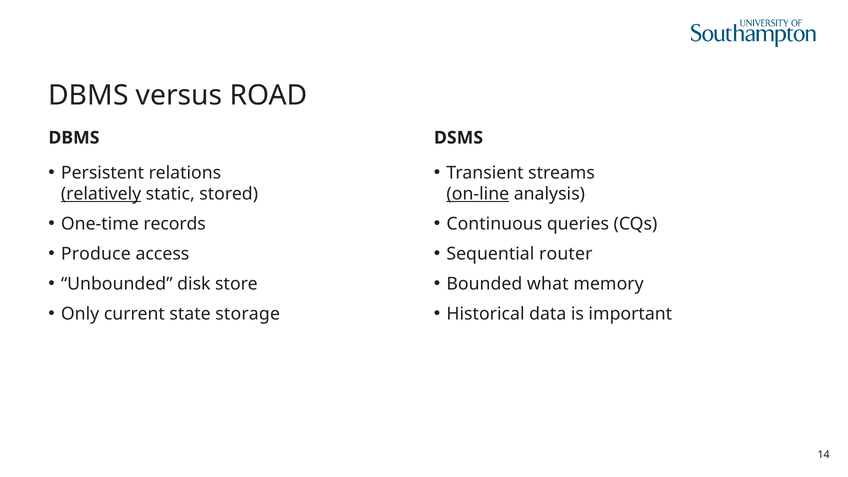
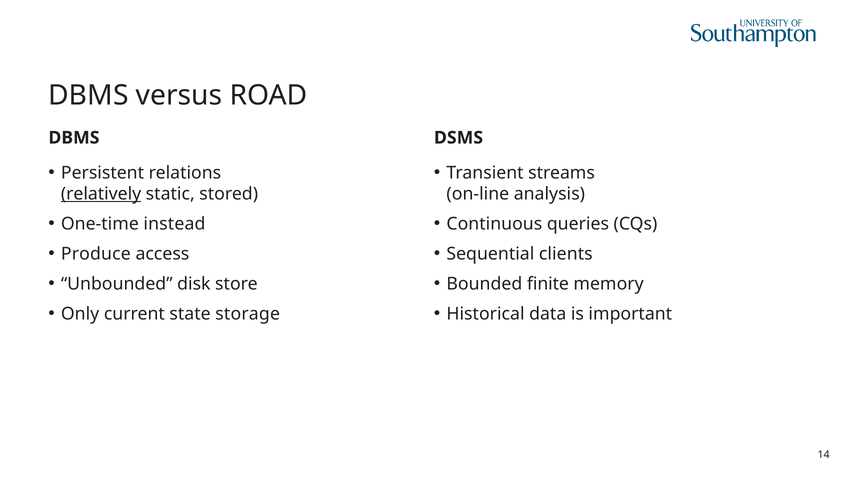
on-line underline: present -> none
records: records -> instead
router: router -> clients
what: what -> finite
